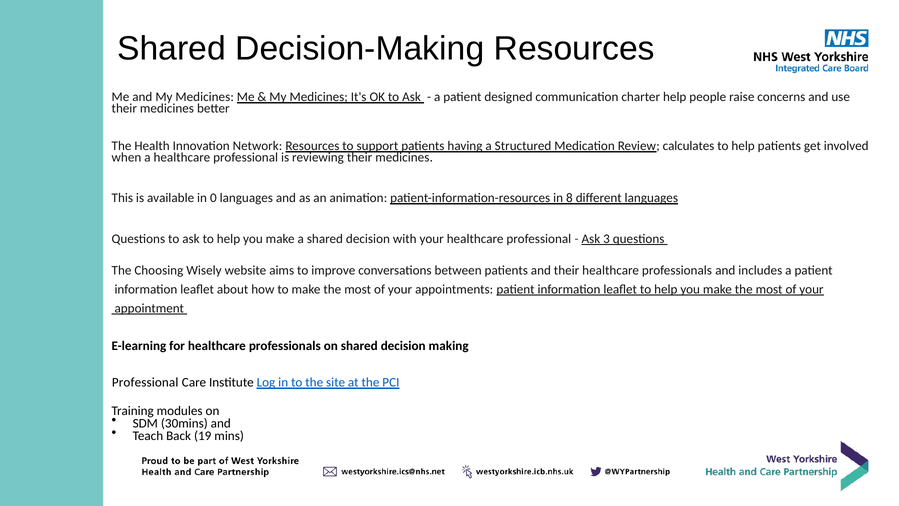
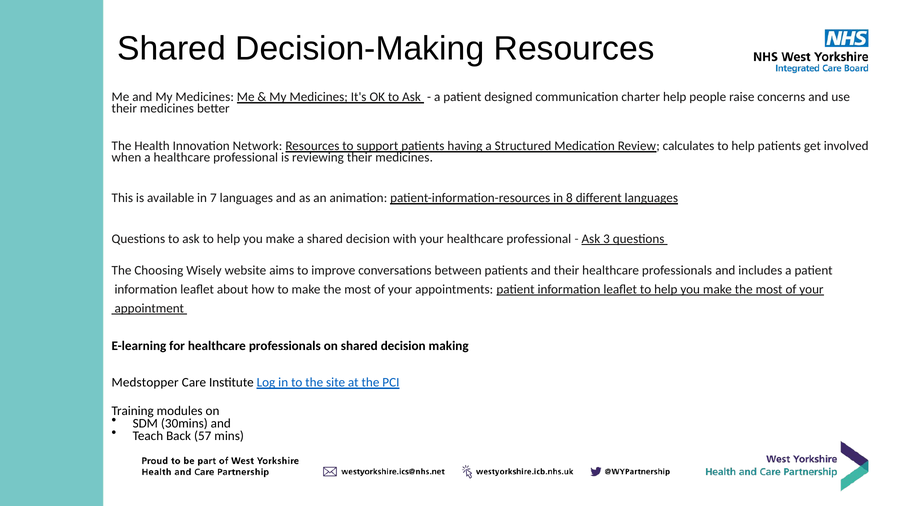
0: 0 -> 7
Professional at (145, 382): Professional -> Medstopper
19: 19 -> 57
